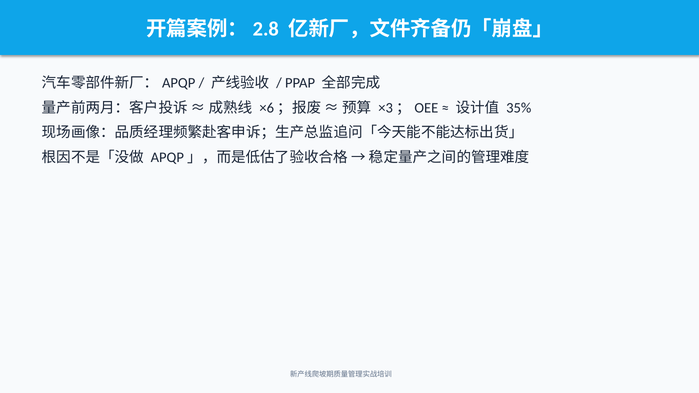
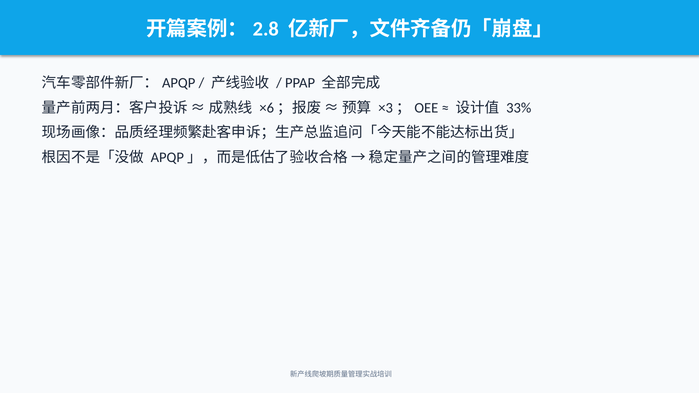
35%: 35% -> 33%
